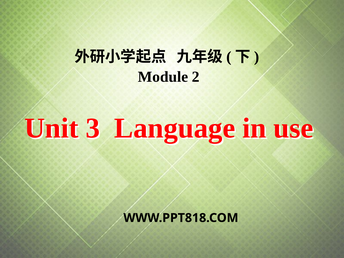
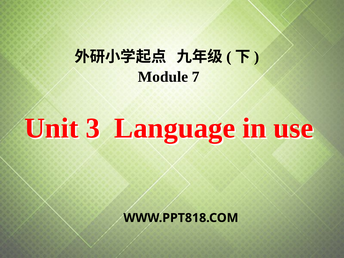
2: 2 -> 7
